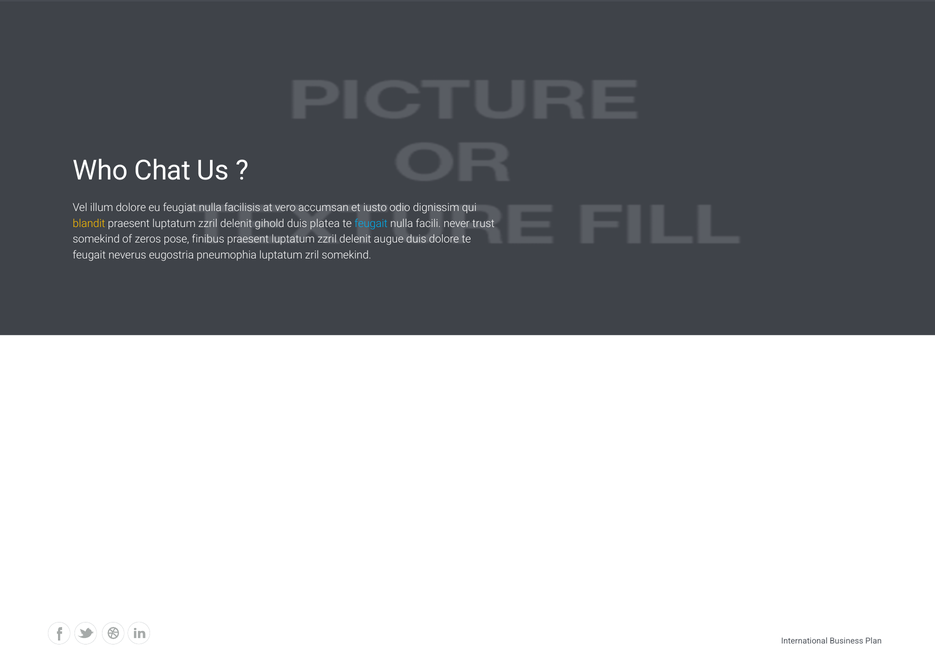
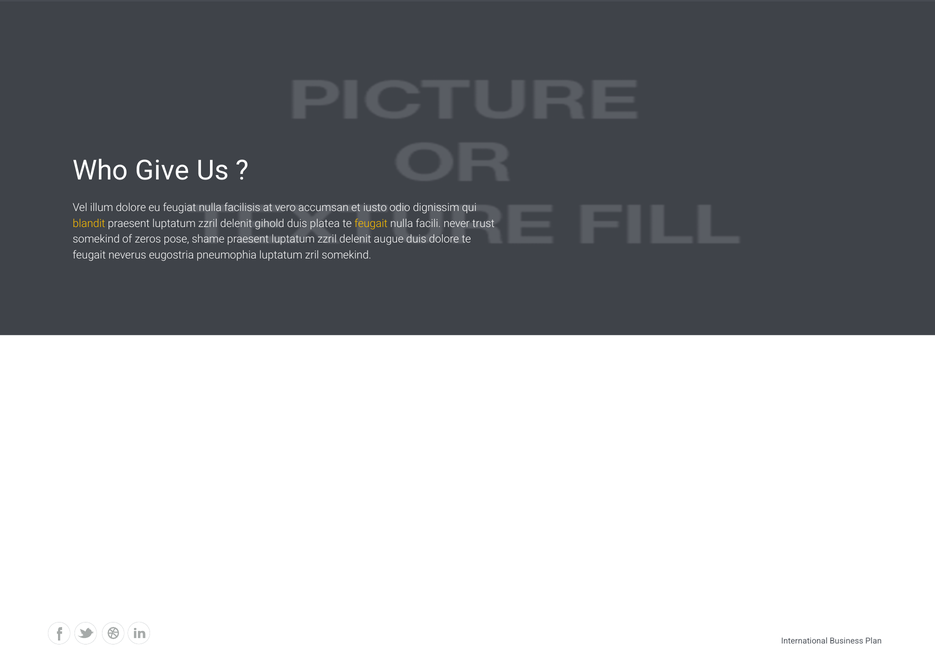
Chat: Chat -> Give
feugait at (371, 223) colour: light blue -> yellow
finibus: finibus -> shame
